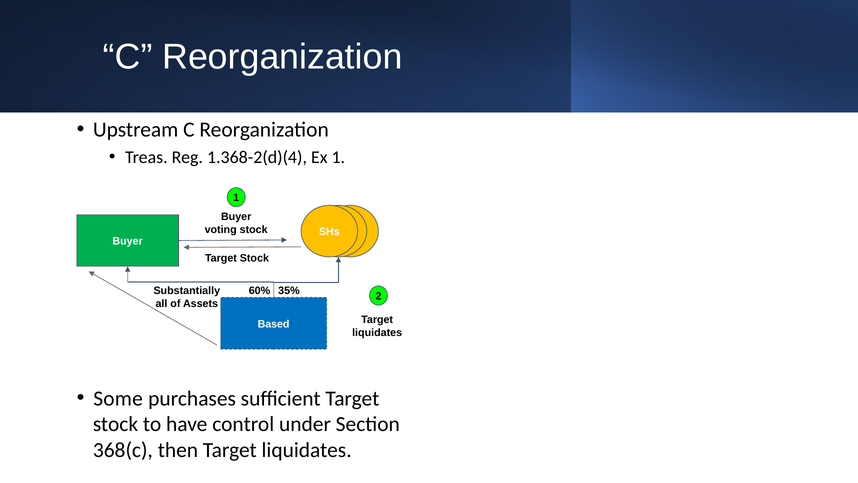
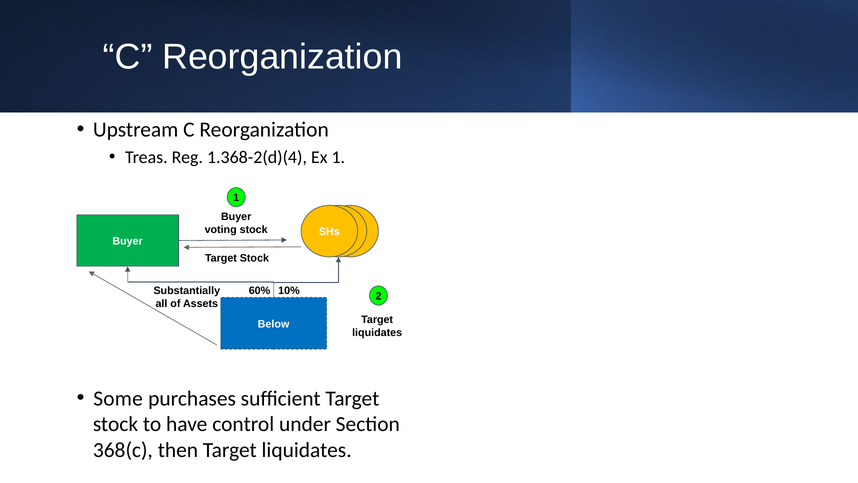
35%: 35% -> 10%
Based: Based -> Below
